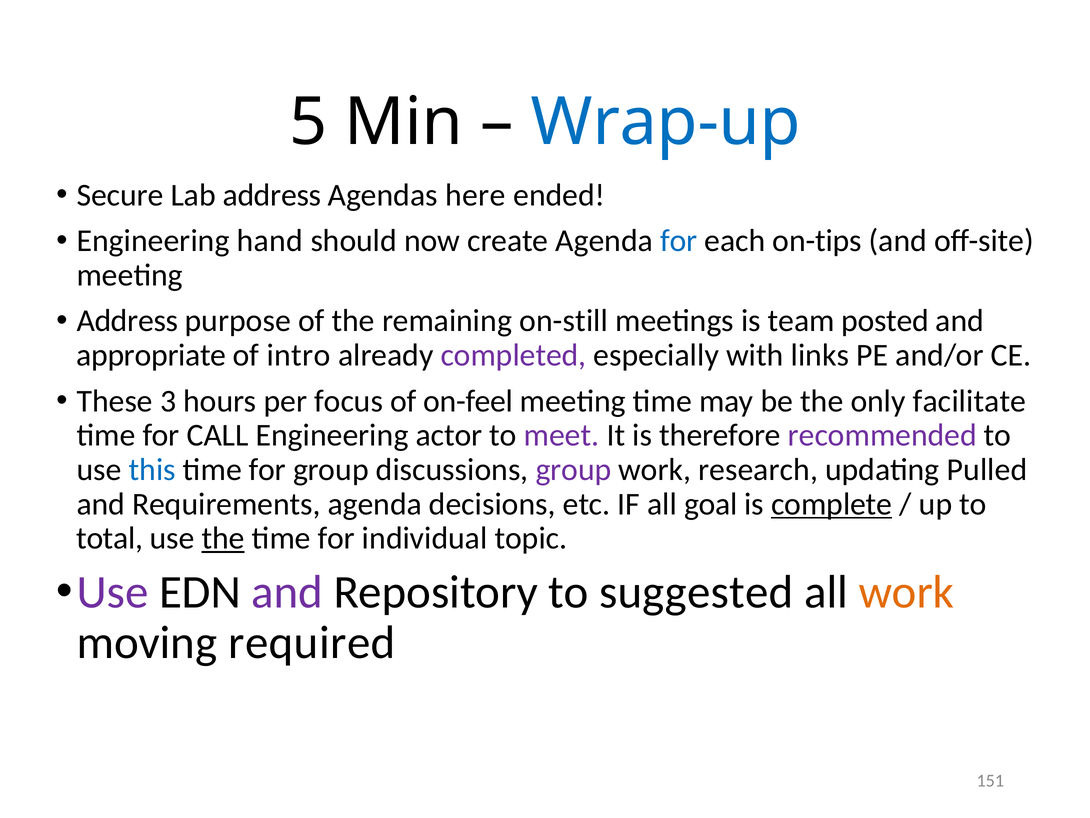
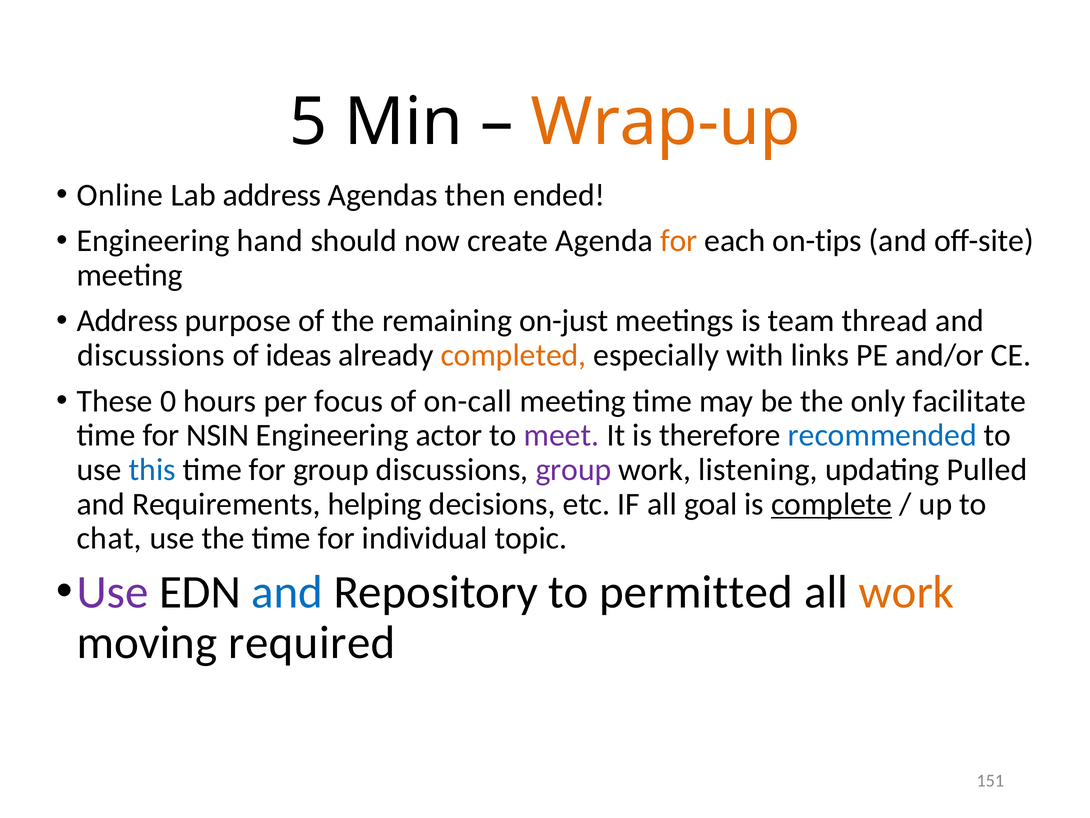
Wrap-up colour: blue -> orange
Secure: Secure -> Online
here: here -> then
for at (679, 241) colour: blue -> orange
on-still: on-still -> on-just
posted: posted -> thread
appropriate at (151, 355): appropriate -> discussions
intro: intro -> ideas
completed colour: purple -> orange
3: 3 -> 0
on-feel: on-feel -> on-call
CALL: CALL -> NSIN
recommended colour: purple -> blue
research: research -> listening
Requirements agenda: agenda -> helping
total: total -> chat
the at (223, 538) underline: present -> none
and at (287, 592) colour: purple -> blue
suggested: suggested -> permitted
